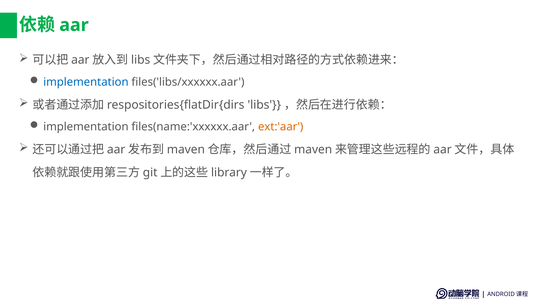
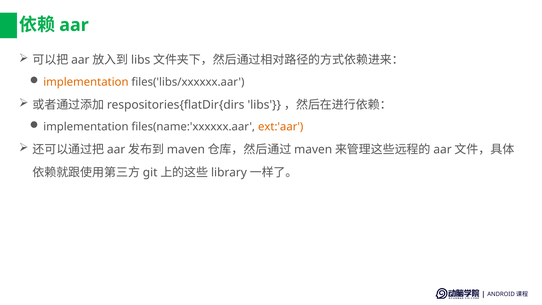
implementation at (86, 82) colour: blue -> orange
